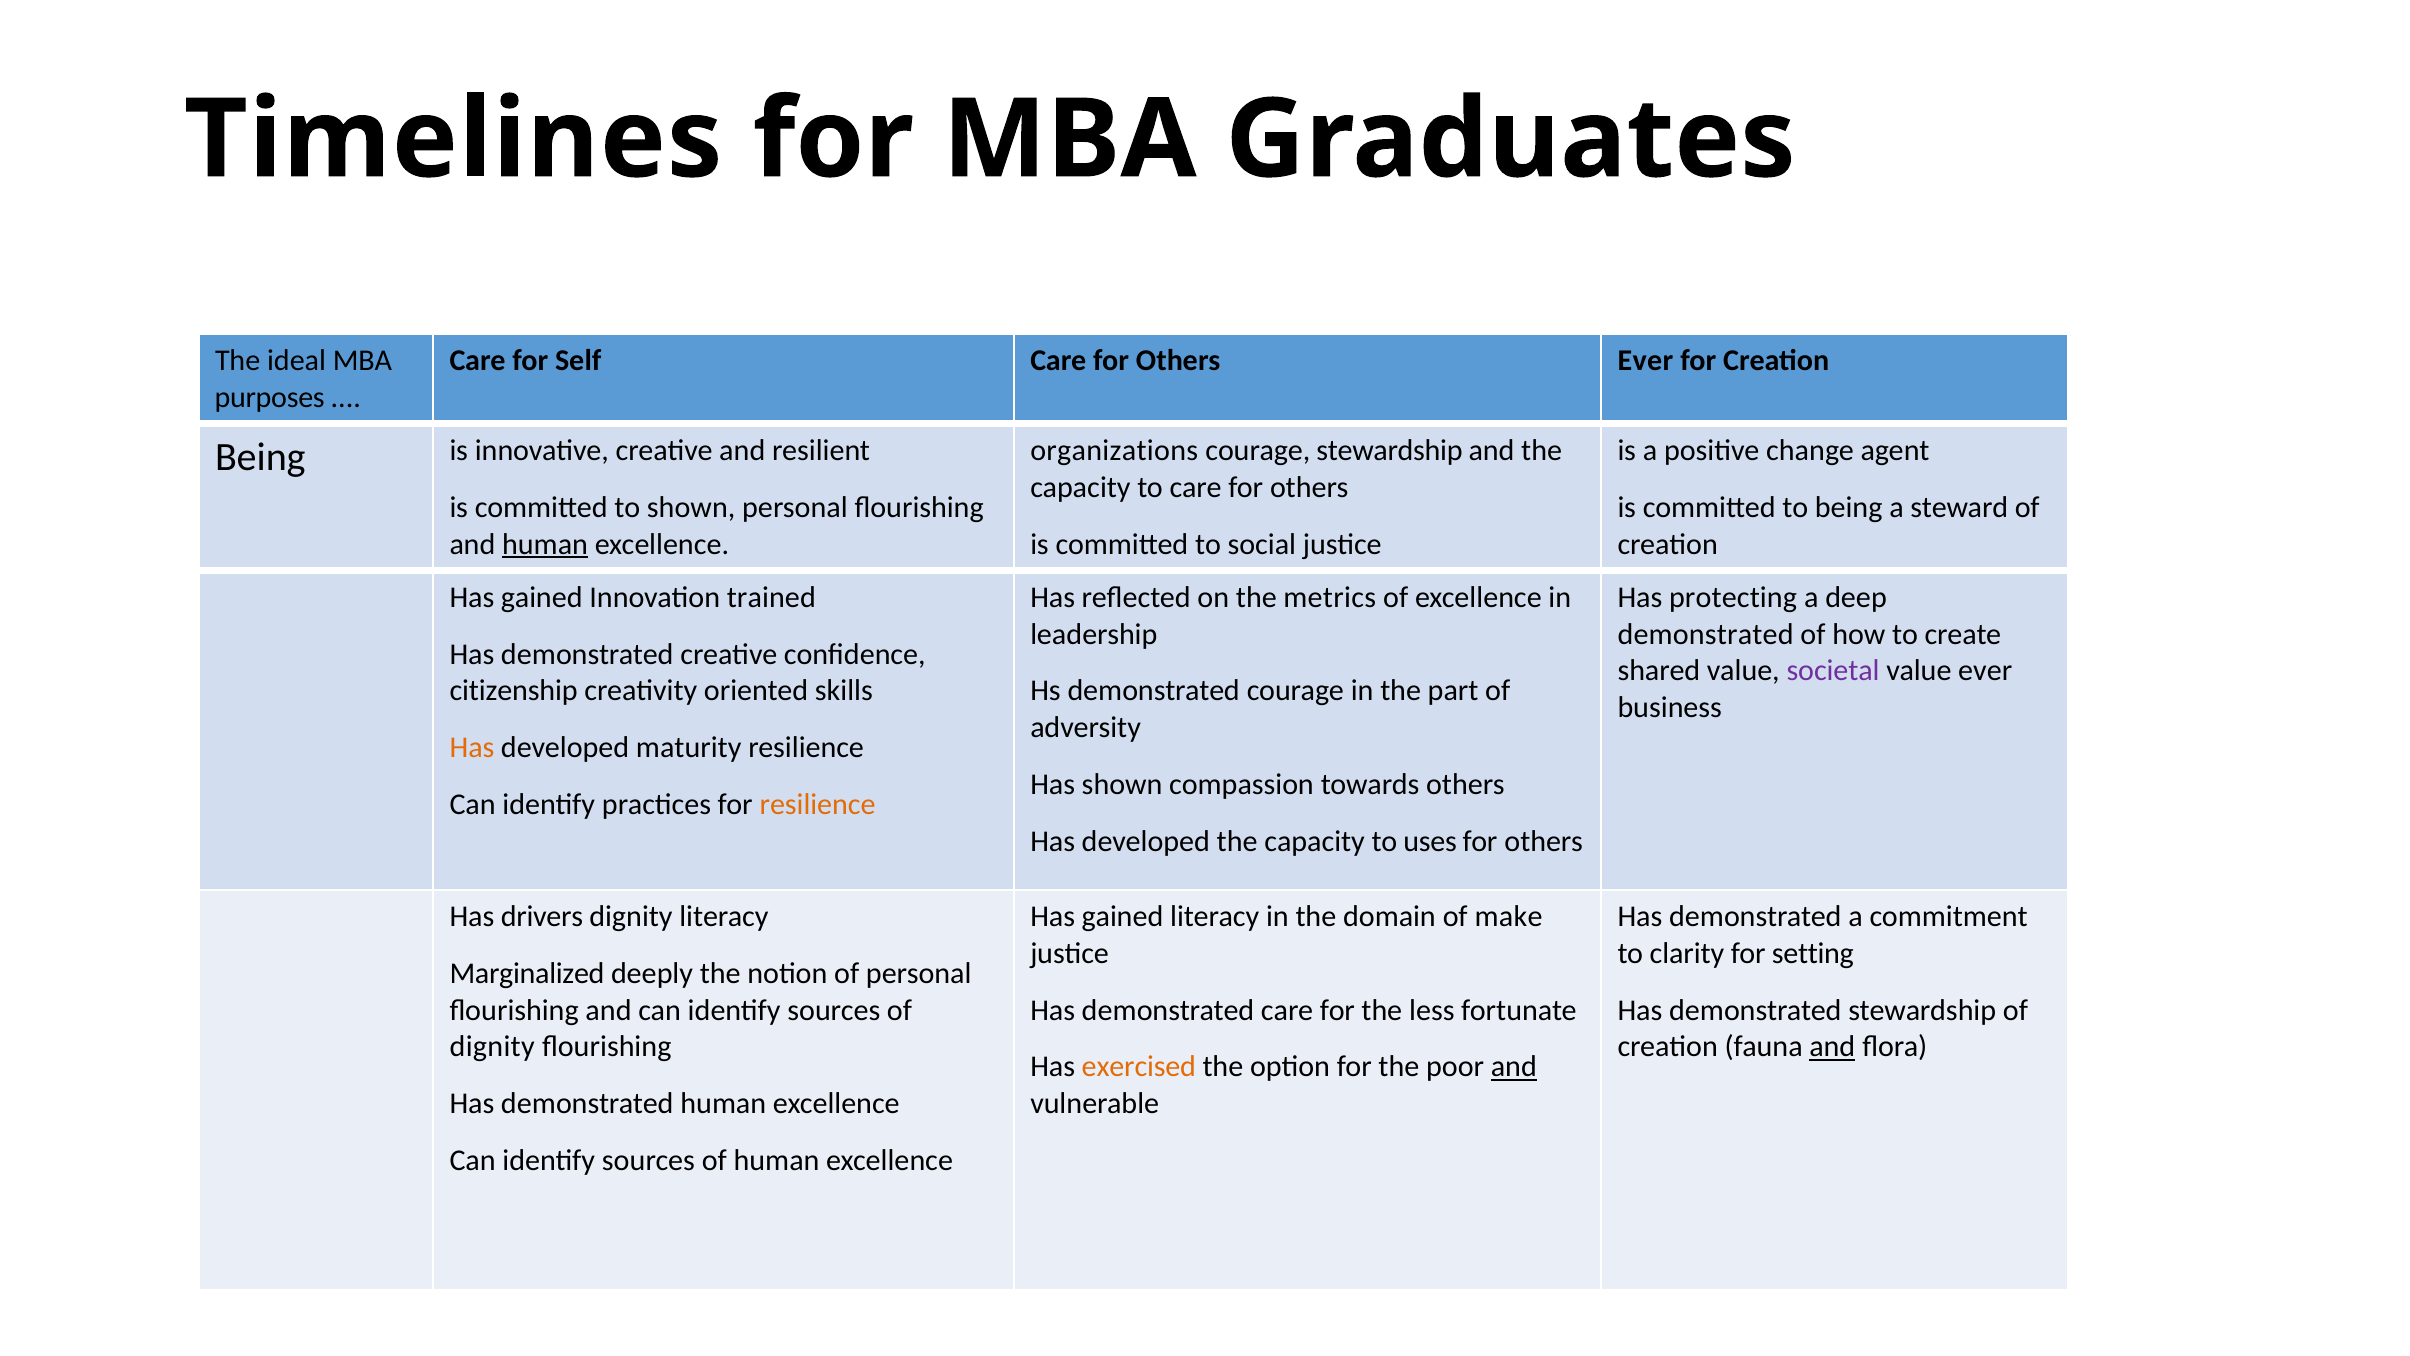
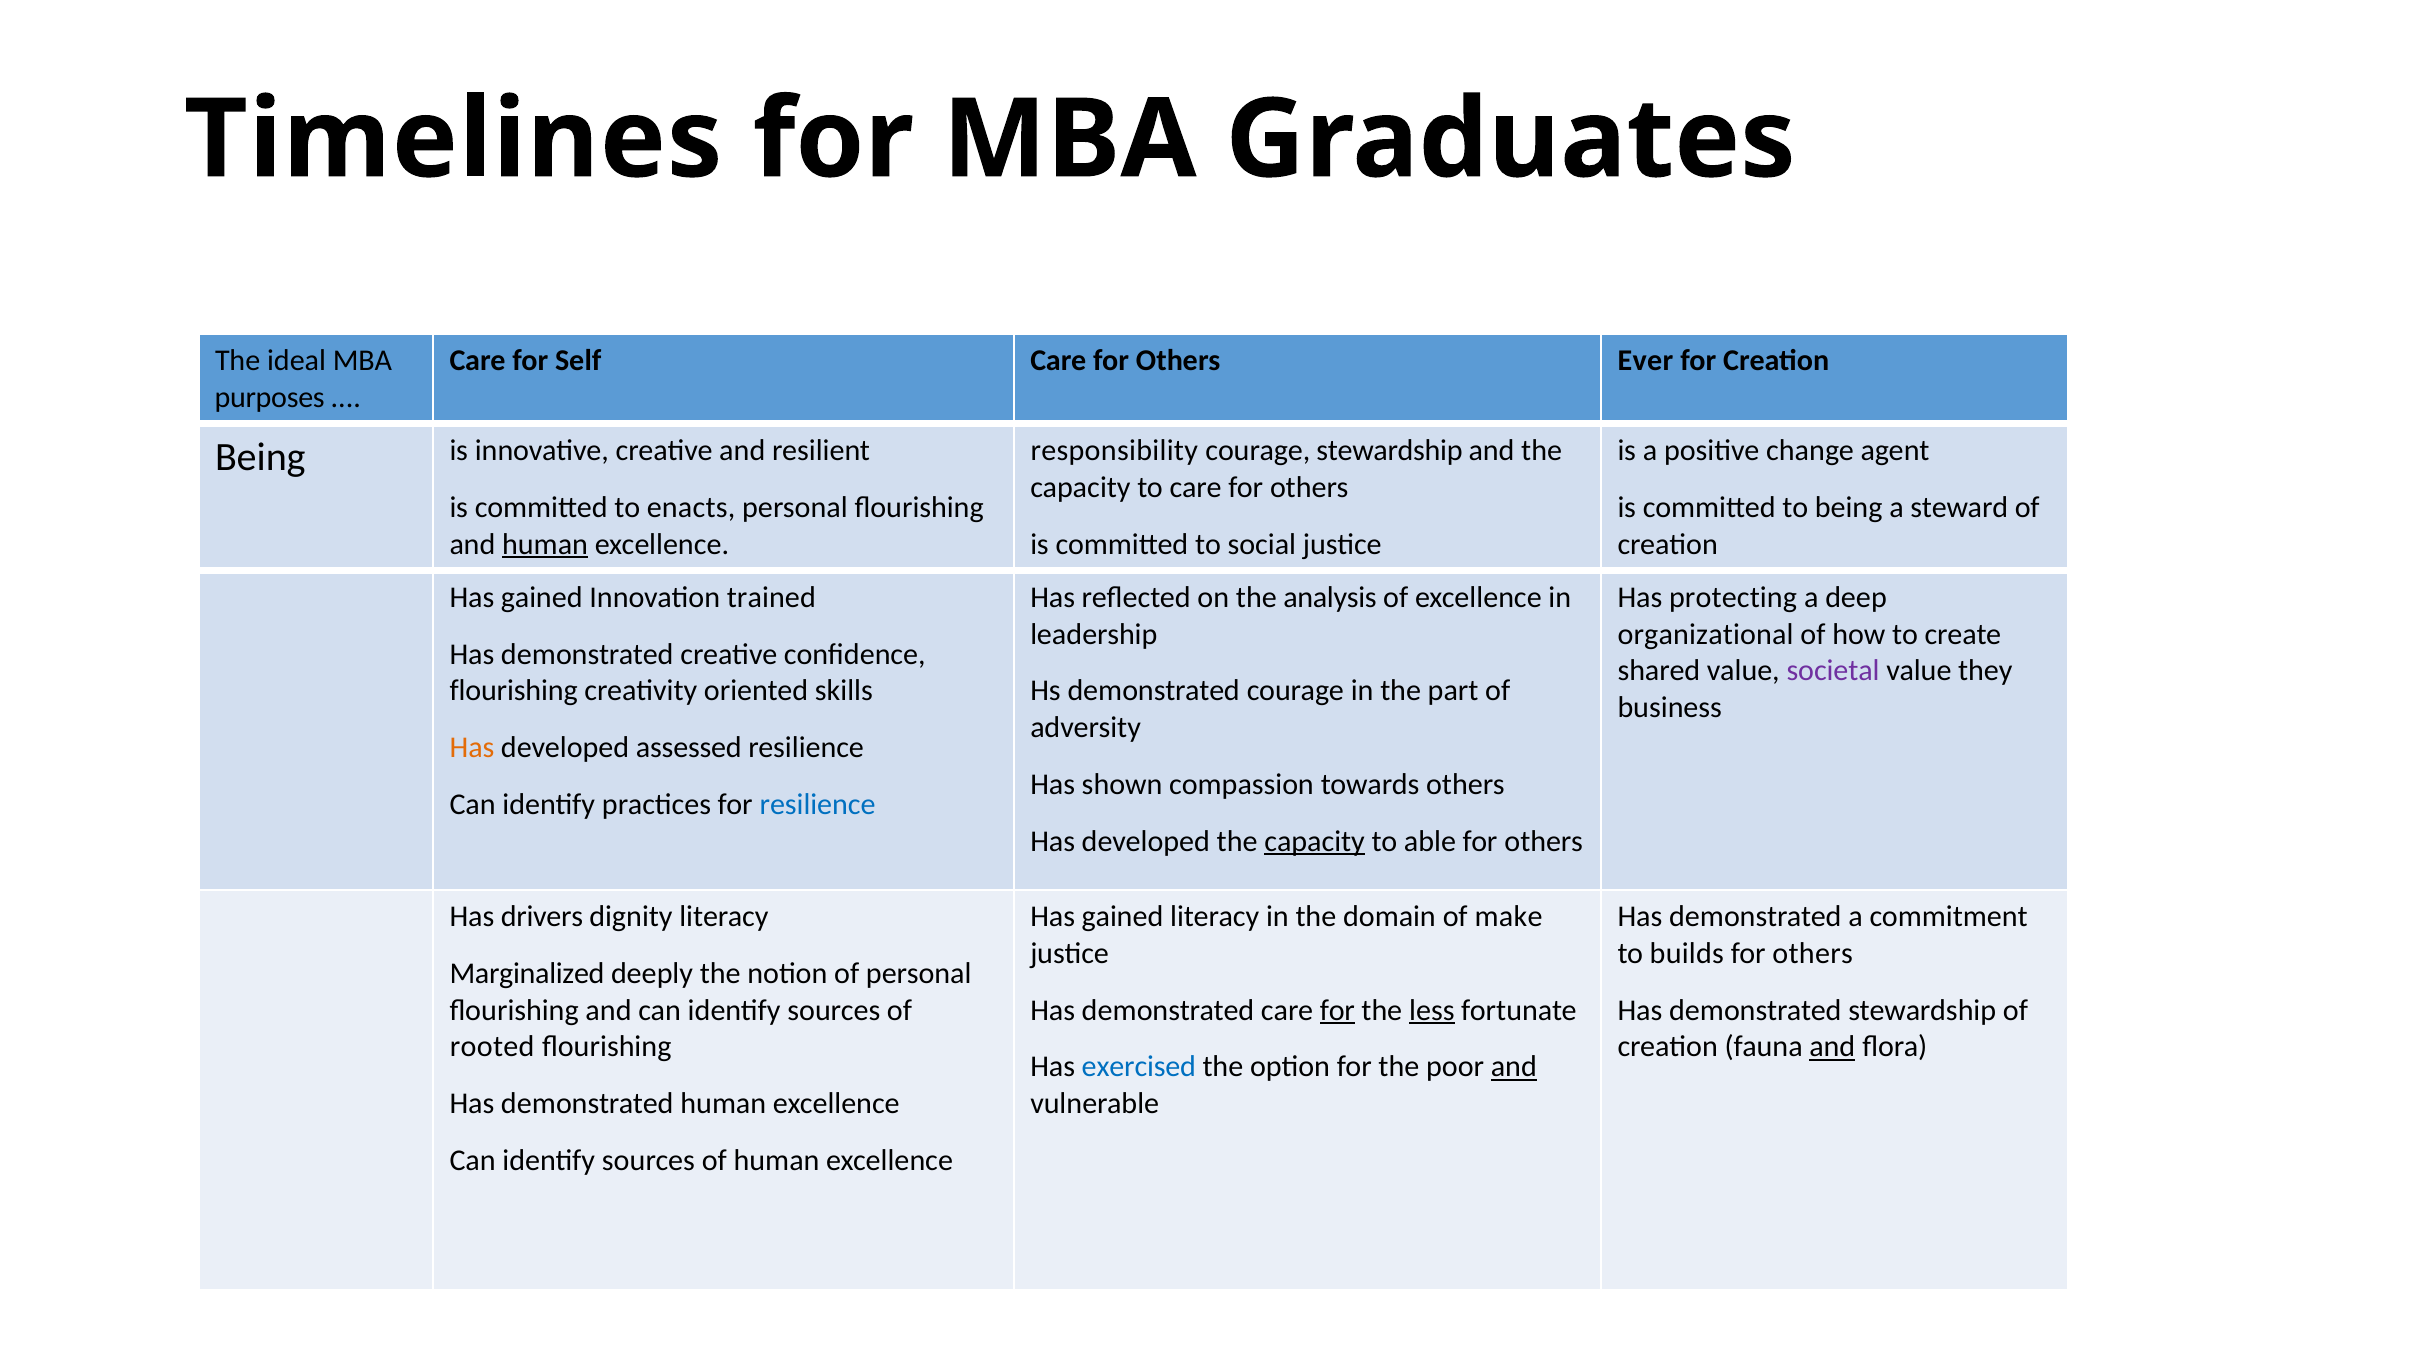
organizations: organizations -> responsibility
to shown: shown -> enacts
metrics: metrics -> analysis
demonstrated at (1706, 634): demonstrated -> organizational
value ever: ever -> they
citizenship at (514, 691): citizenship -> flourishing
maturity: maturity -> assessed
resilience at (818, 804) colour: orange -> blue
capacity at (1315, 841) underline: none -> present
uses: uses -> able
clarity: clarity -> builds
setting at (1813, 953): setting -> others
for at (1337, 1010) underline: none -> present
less underline: none -> present
dignity at (492, 1047): dignity -> rooted
exercised colour: orange -> blue
